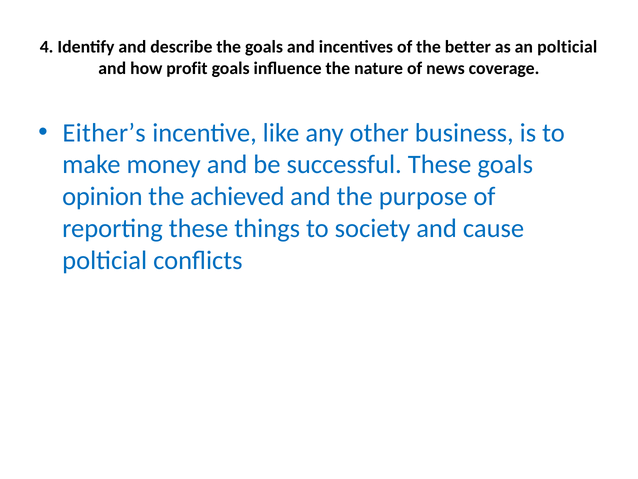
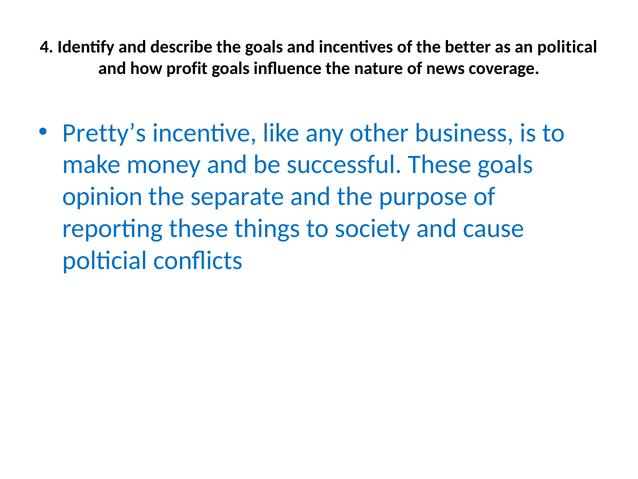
an polticial: polticial -> political
Either’s: Either’s -> Pretty’s
achieved: achieved -> separate
